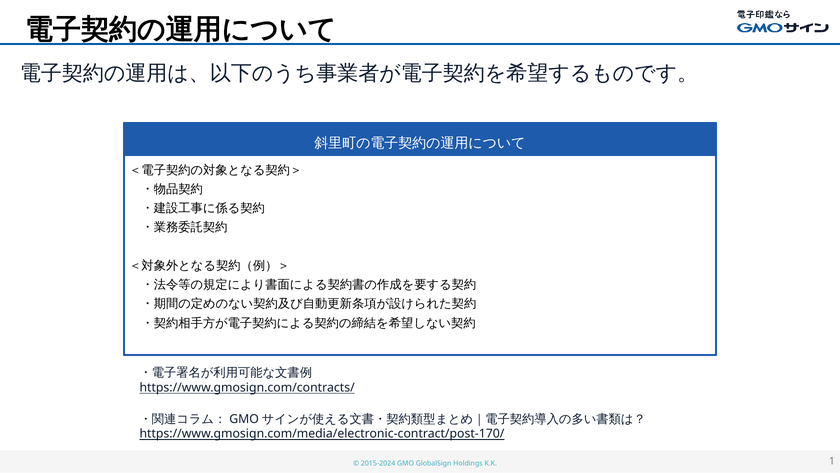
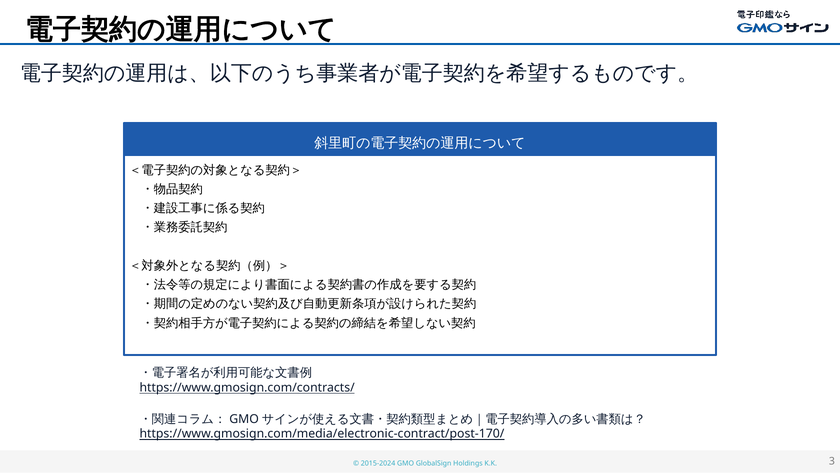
1: 1 -> 3
